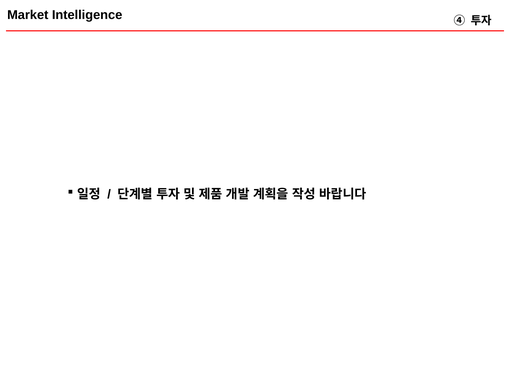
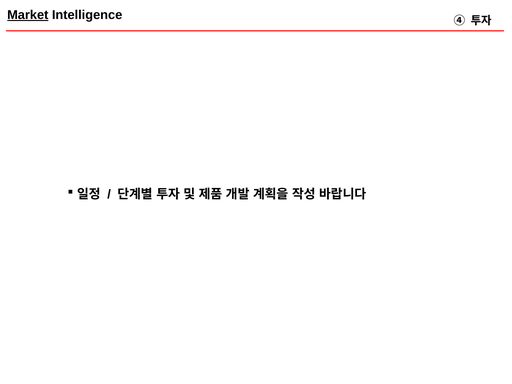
Market underline: none -> present
